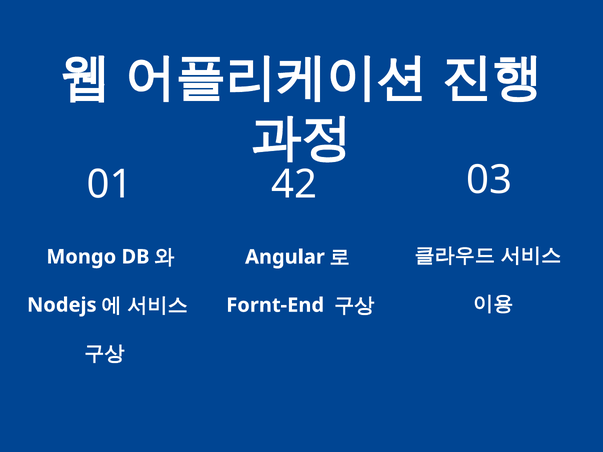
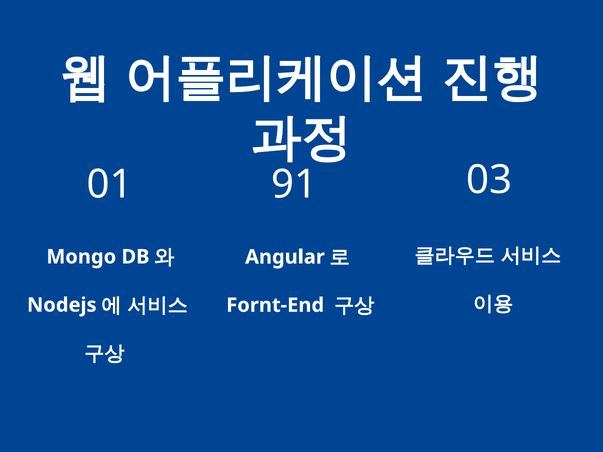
42: 42 -> 91
